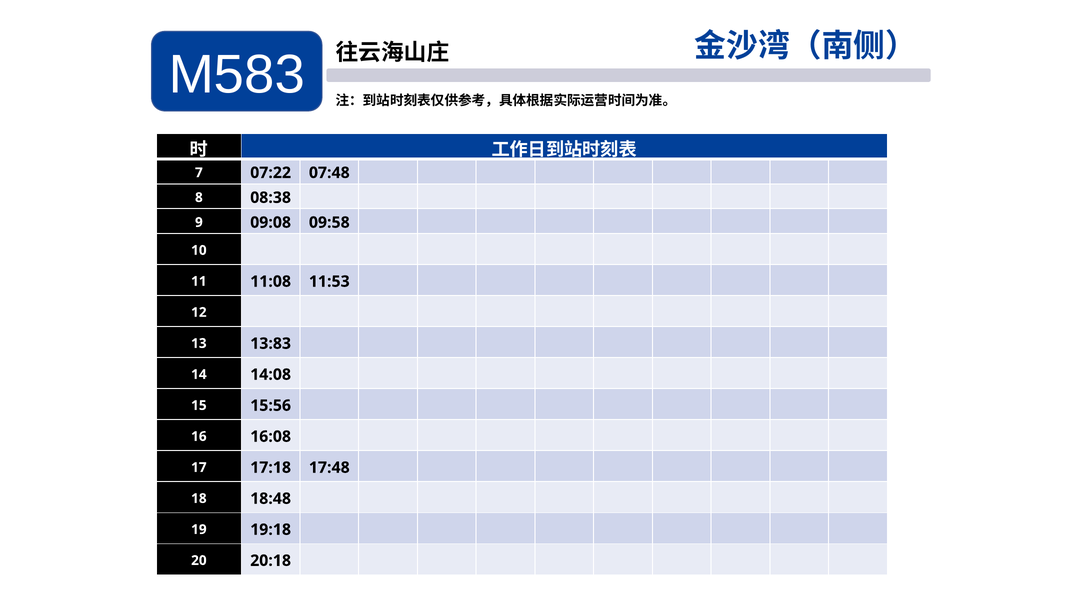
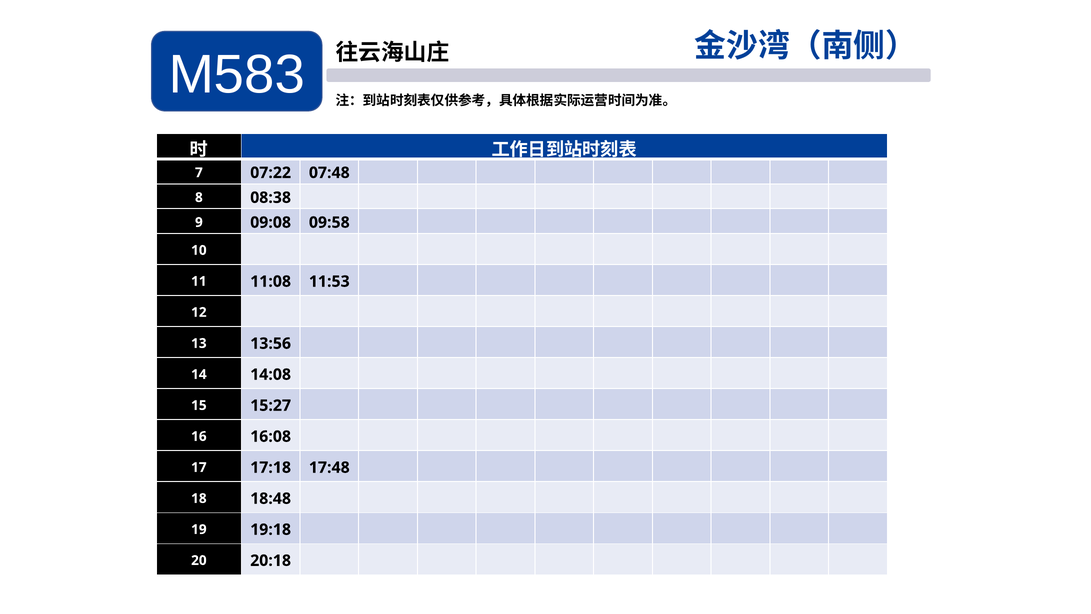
13:83: 13:83 -> 13:56
15:56: 15:56 -> 15:27
